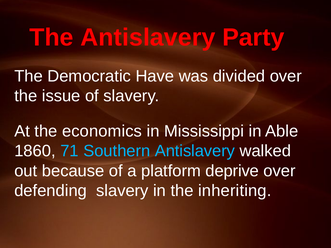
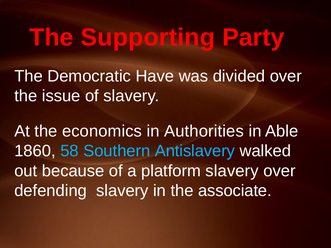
The Antislavery: Antislavery -> Supporting
Mississippi: Mississippi -> Authorities
71: 71 -> 58
platform deprive: deprive -> slavery
inheriting: inheriting -> associate
